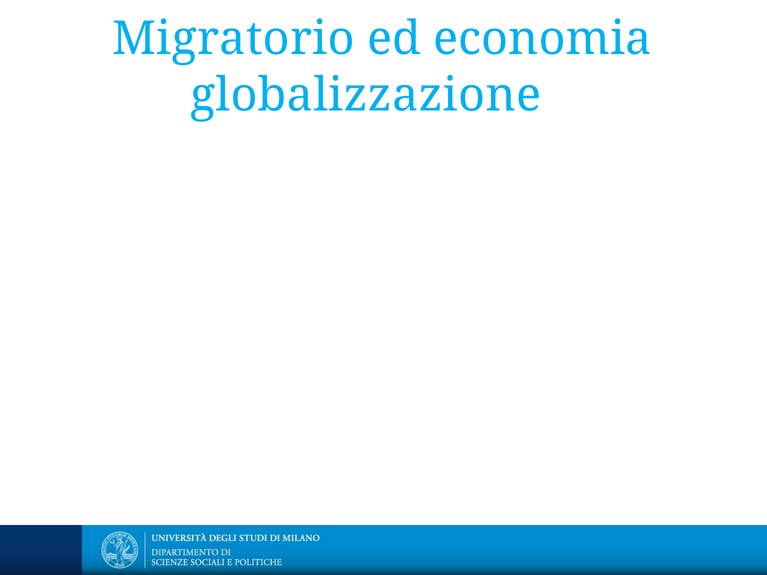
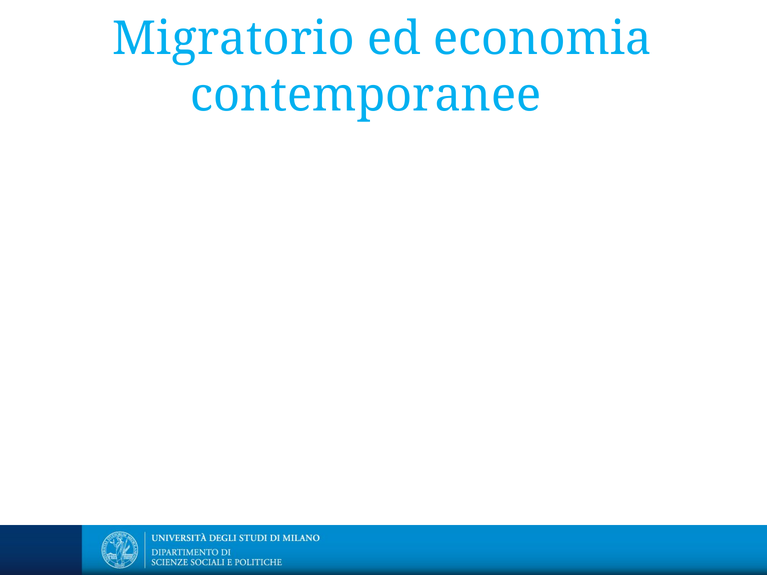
globalizzazione: globalizzazione -> contemporanee
